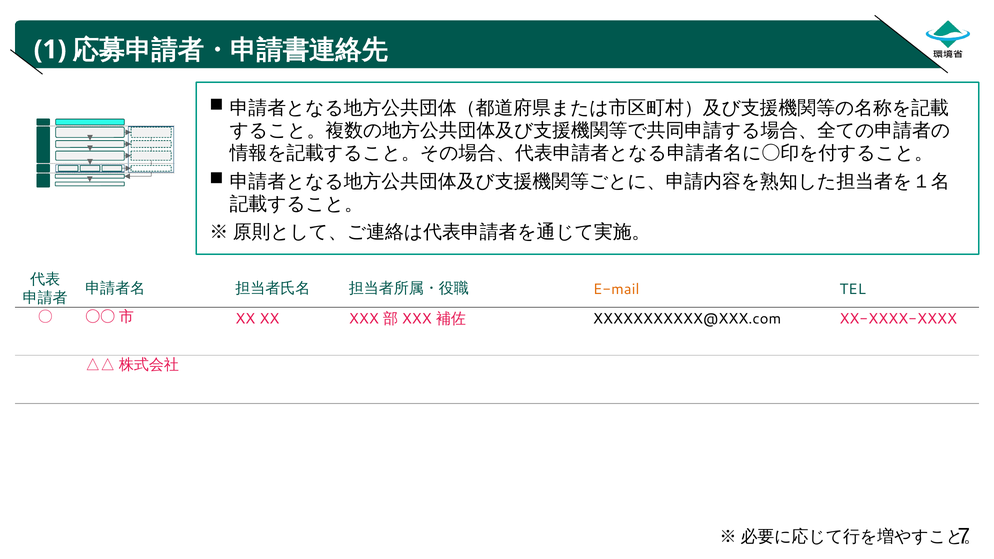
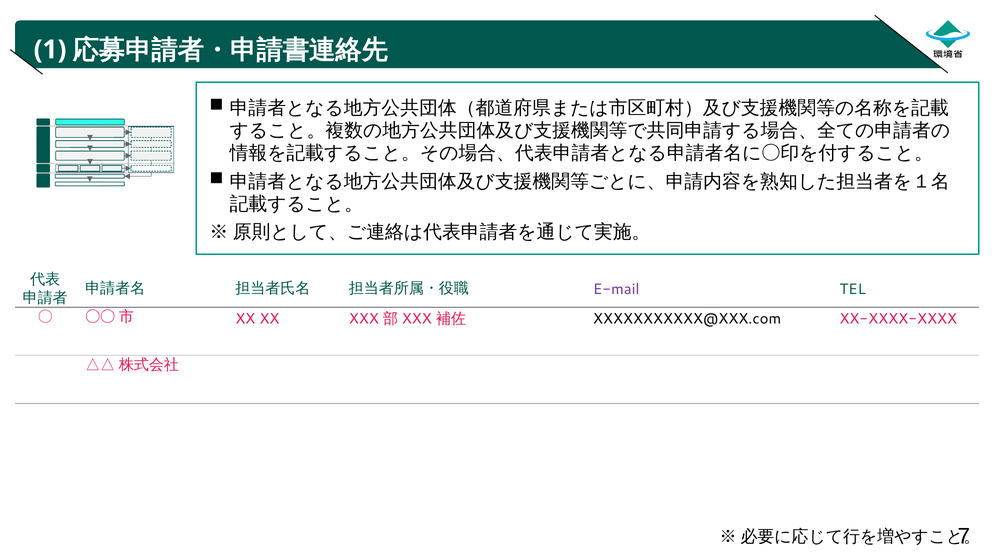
E-mail colour: orange -> purple
